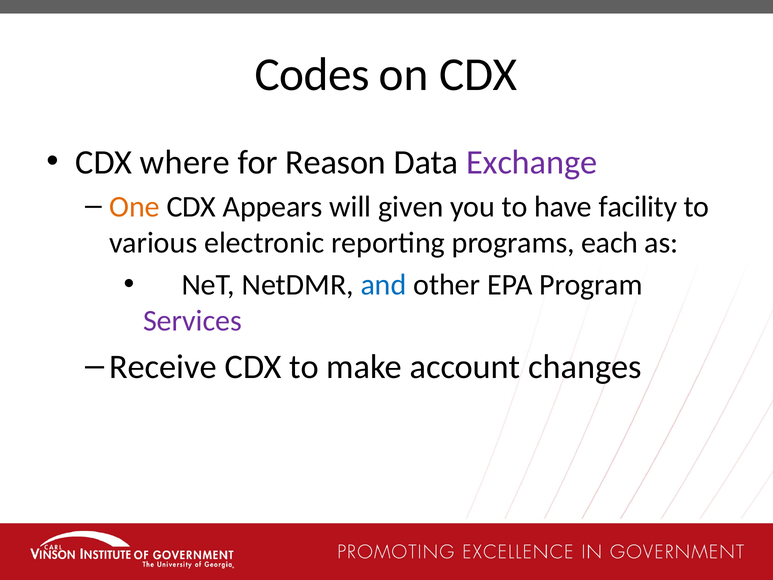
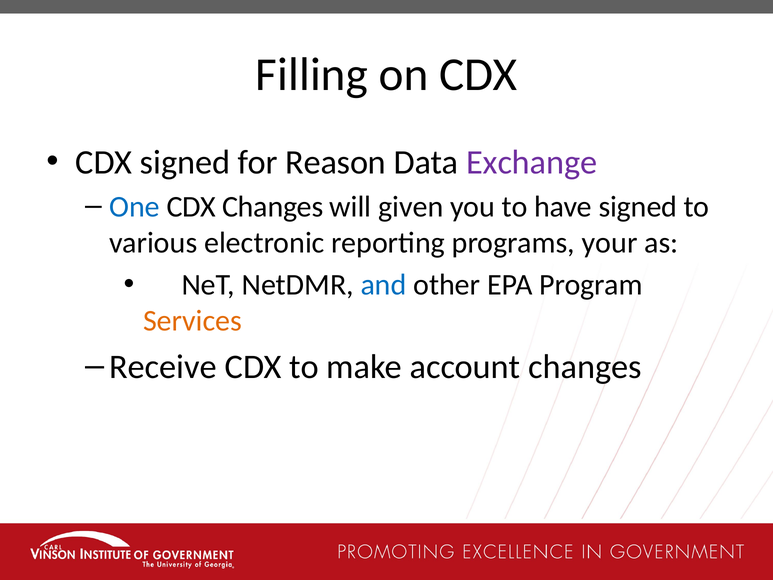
Codes: Codes -> Filling
CDX where: where -> signed
One colour: orange -> blue
CDX Appears: Appears -> Changes
have facility: facility -> signed
each: each -> your
Services colour: purple -> orange
